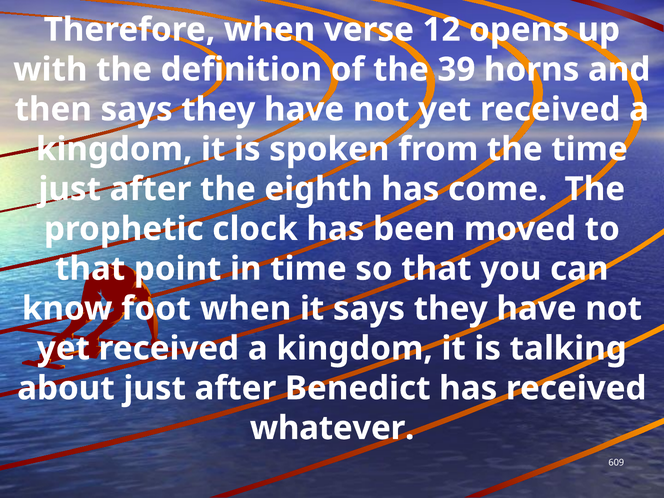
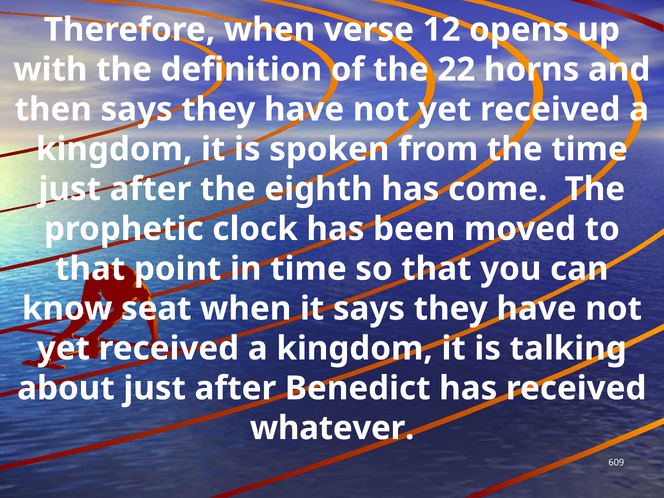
39: 39 -> 22
foot: foot -> seat
